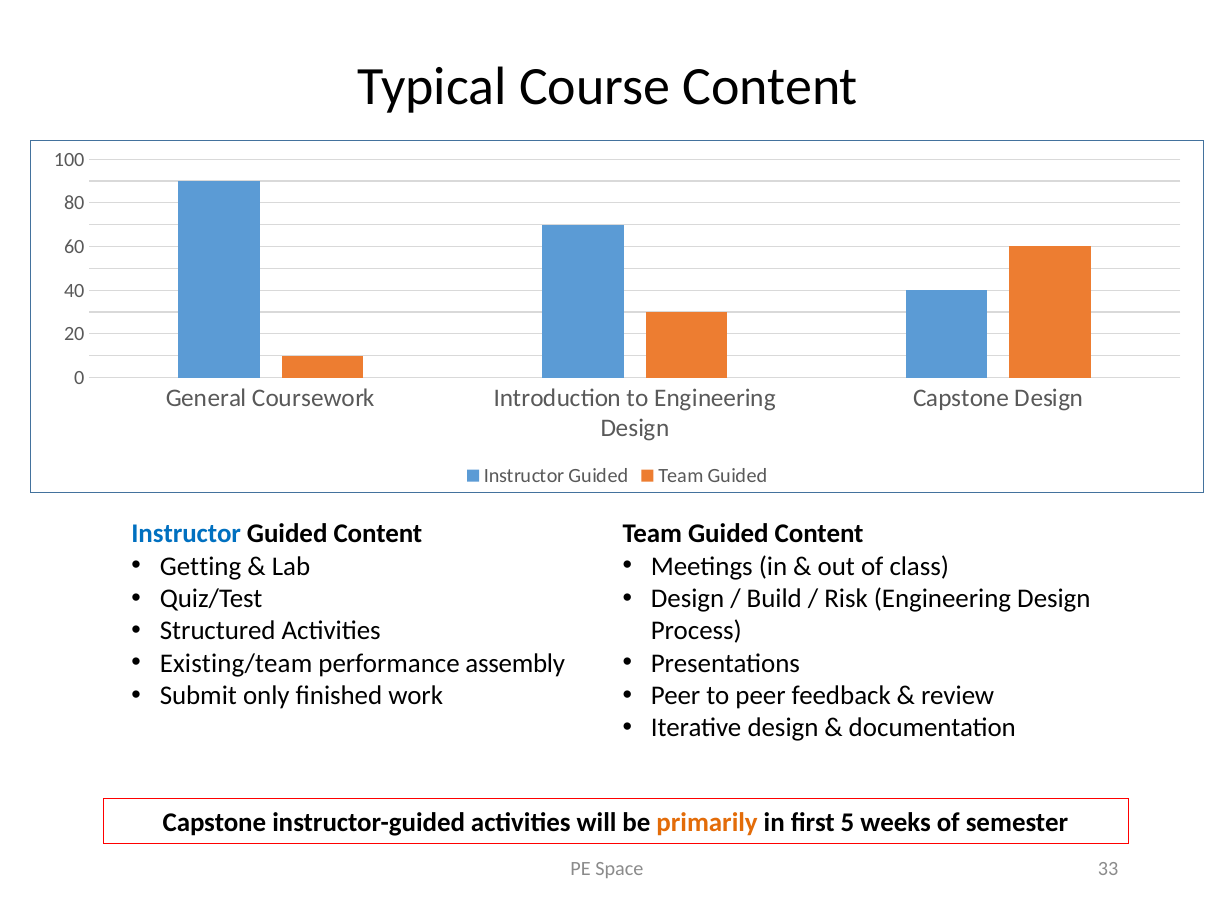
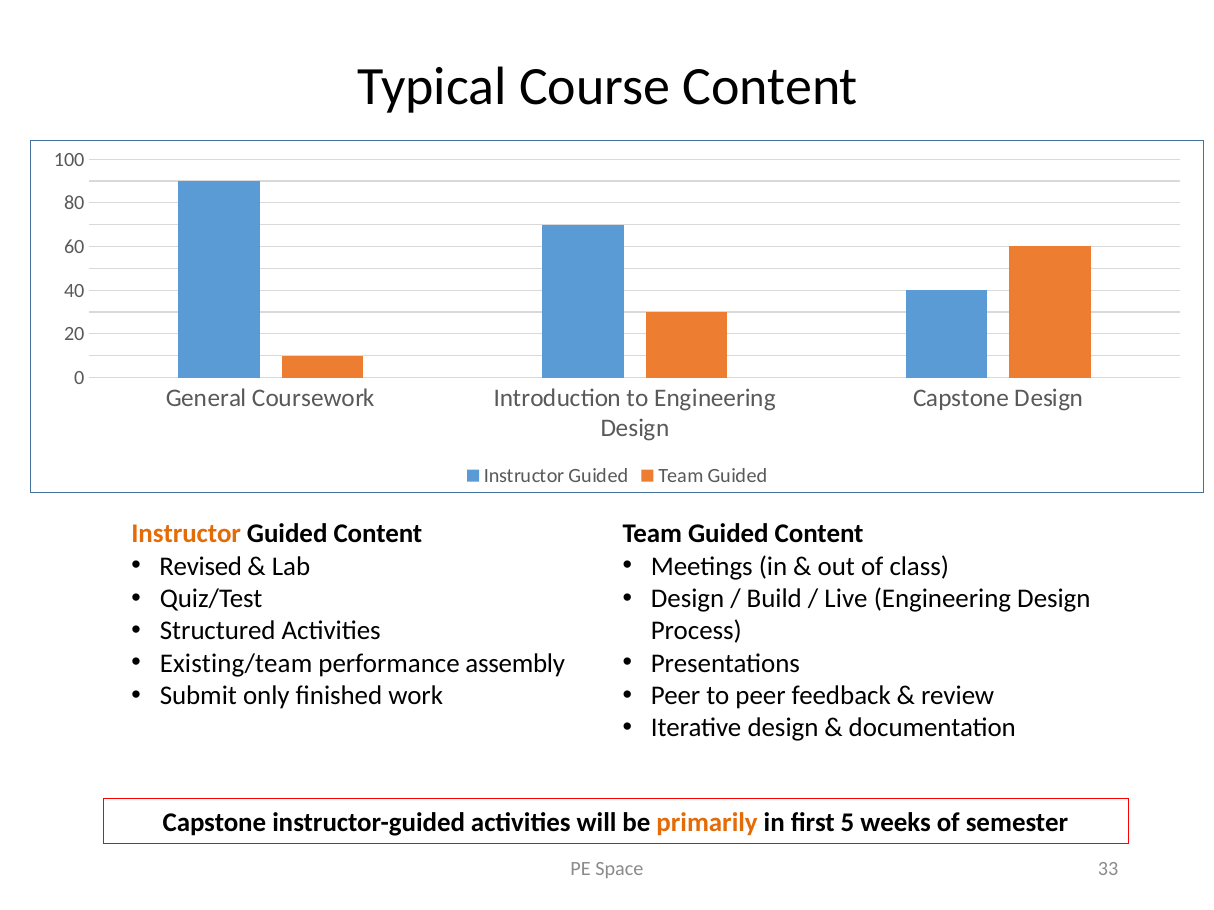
Instructor at (186, 534) colour: blue -> orange
Getting: Getting -> Revised
Risk: Risk -> Live
